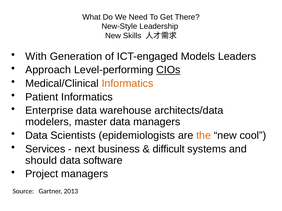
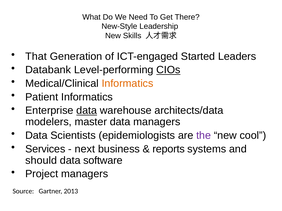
With: With -> That
Models: Models -> Started
Approach: Approach -> Databank
data at (87, 111) underline: none -> present
the colour: orange -> purple
difficult: difficult -> reports
